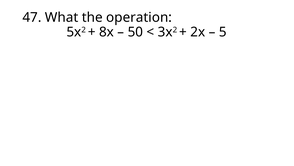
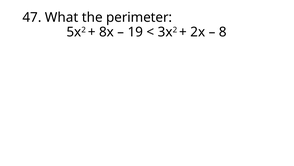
operation: operation -> perimeter
50: 50 -> 19
5: 5 -> 8
